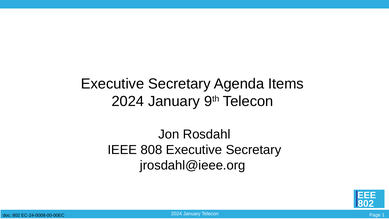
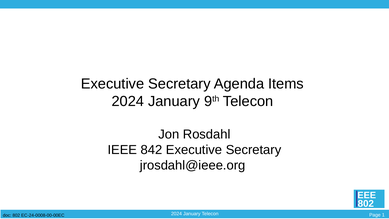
808: 808 -> 842
